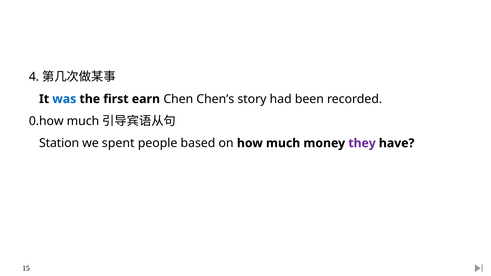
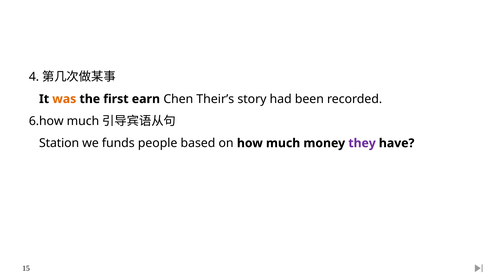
was colour: blue -> orange
Chen’s: Chen’s -> Their’s
0.how: 0.how -> 6.how
spent: spent -> funds
